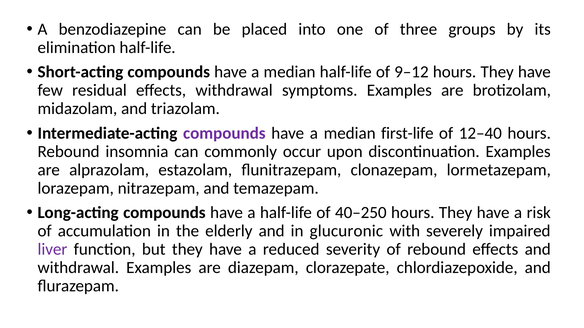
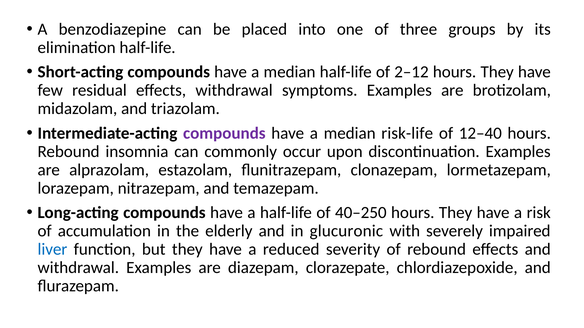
9–12: 9–12 -> 2–12
first-life: first-life -> risk-life
liver colour: purple -> blue
